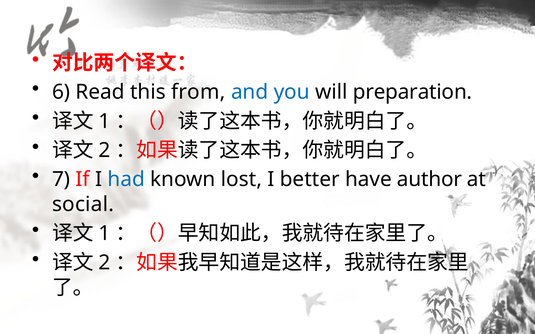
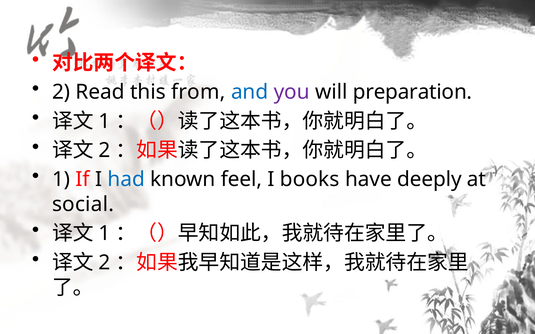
6 at (61, 92): 6 -> 2
you colour: blue -> purple
7 at (61, 180): 7 -> 1
lost: lost -> feel
better: better -> books
author: author -> deeply
